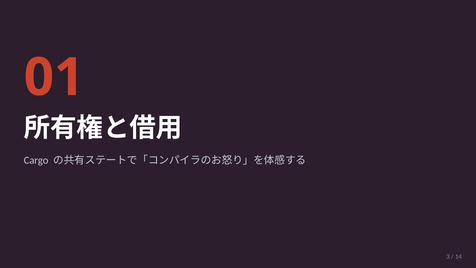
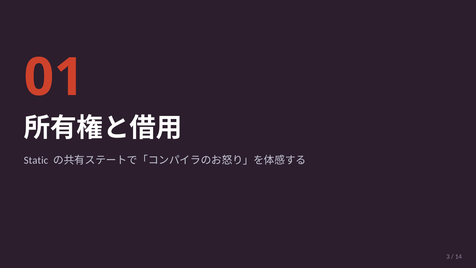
Cargo: Cargo -> Static
